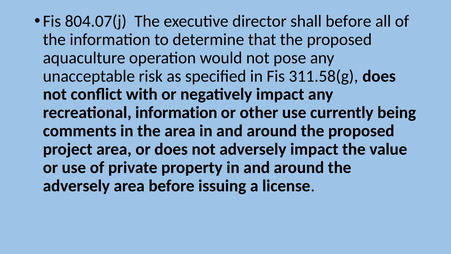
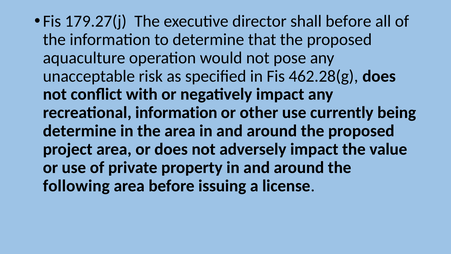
804.07(j: 804.07(j -> 179.27(j
311.58(g: 311.58(g -> 462.28(g
comments at (80, 131): comments -> determine
adversely at (76, 186): adversely -> following
